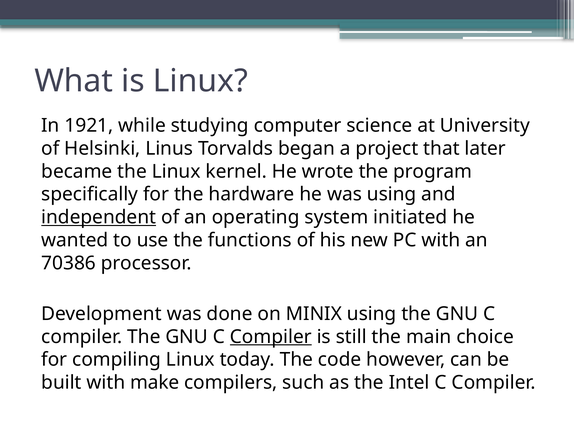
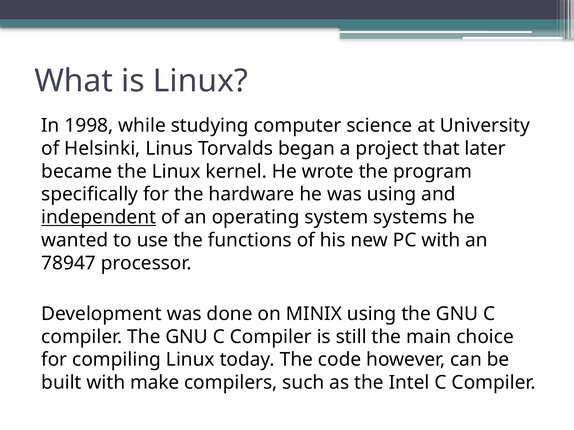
1921: 1921 -> 1998
initiated: initiated -> systems
70386: 70386 -> 78947
Compiler at (271, 337) underline: present -> none
